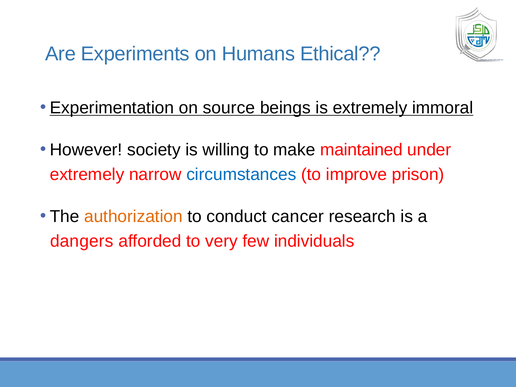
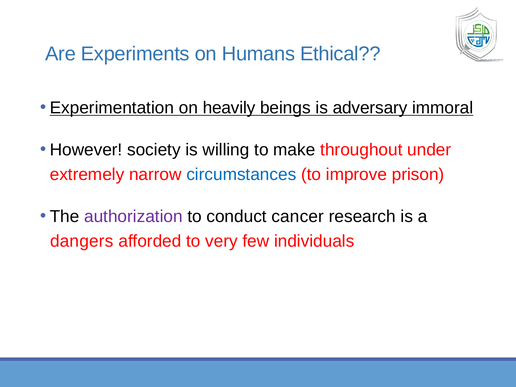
source: source -> heavily
is extremely: extremely -> adversary
maintained: maintained -> throughout
authorization colour: orange -> purple
